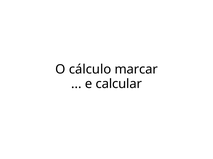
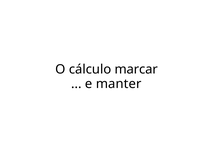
calcular: calcular -> manter
